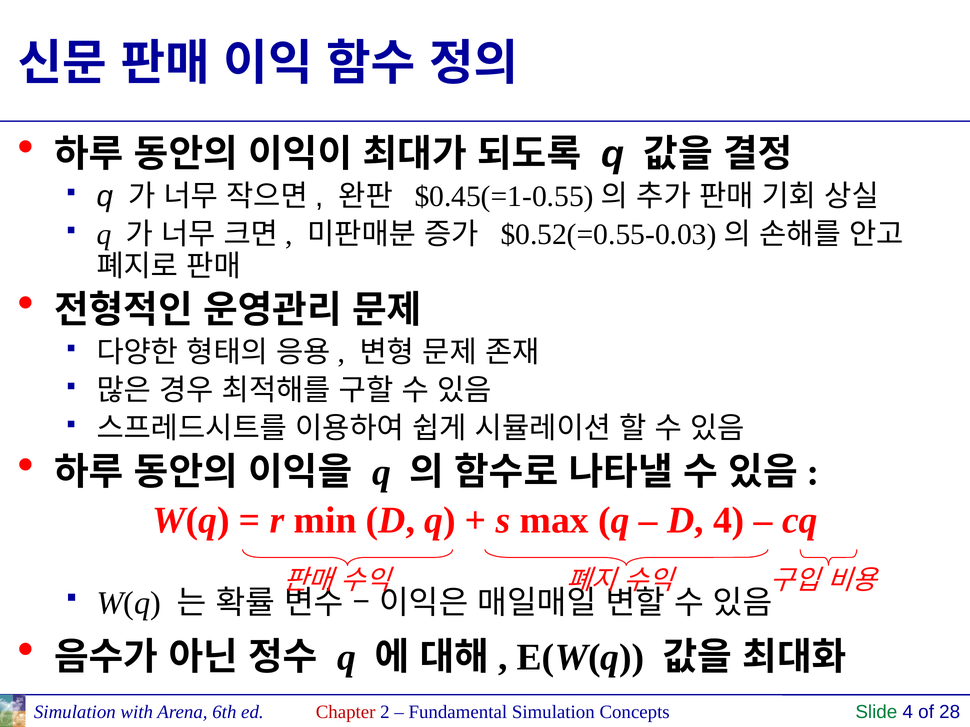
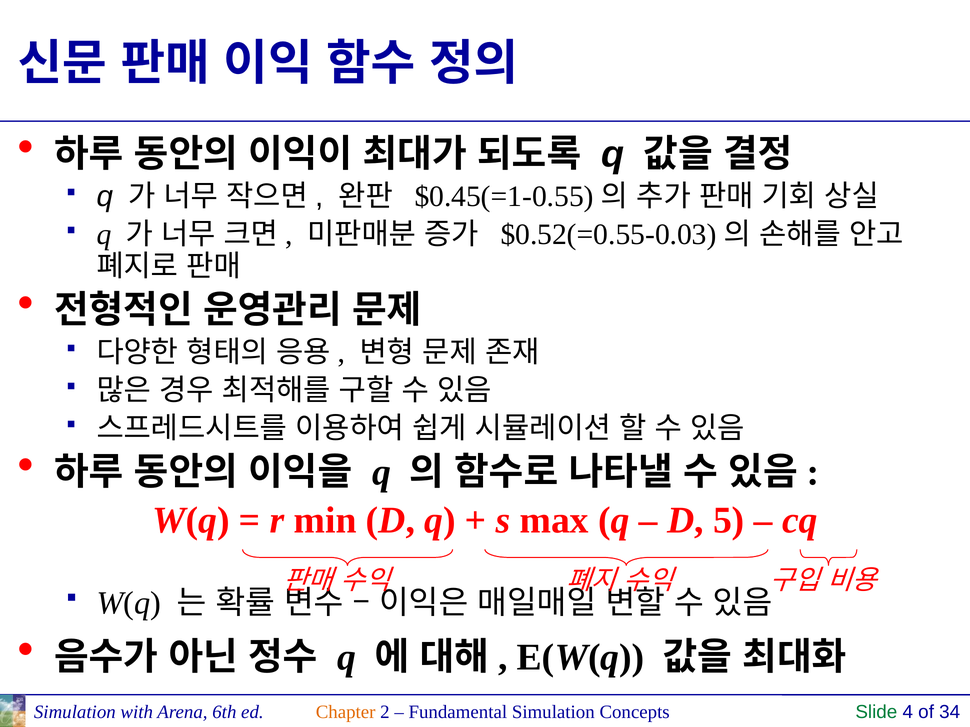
D 4: 4 -> 5
28: 28 -> 34
Chapter colour: red -> orange
